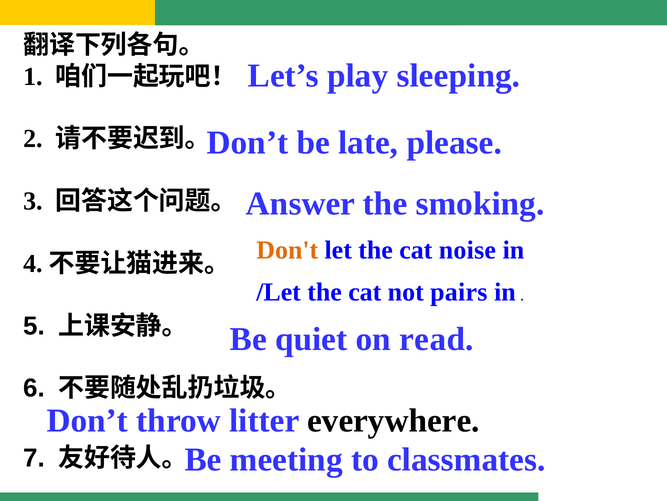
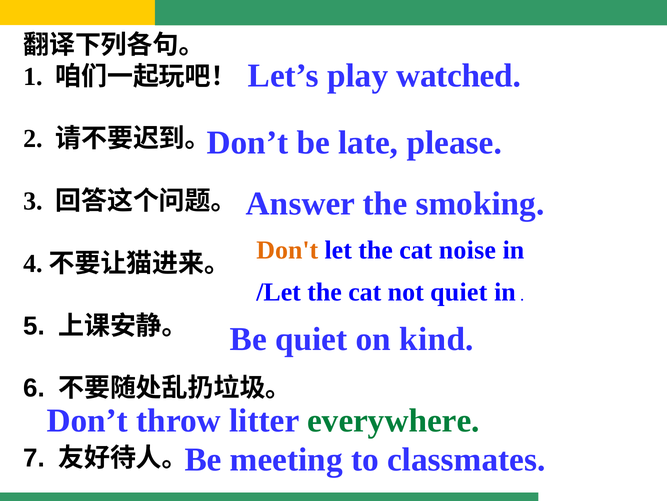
sleeping: sleeping -> watched
not pairs: pairs -> quiet
read: read -> kind
everywhere colour: black -> green
